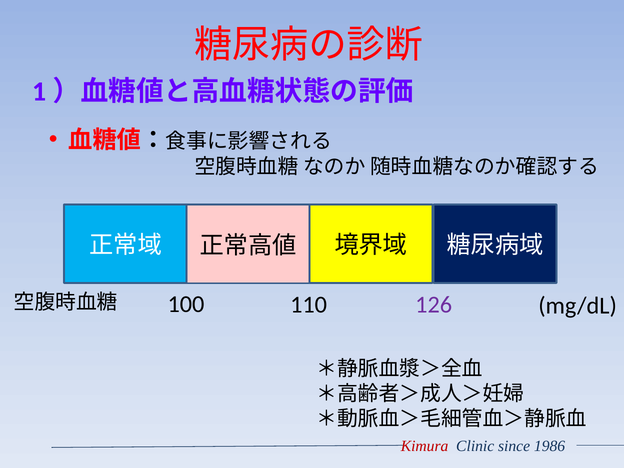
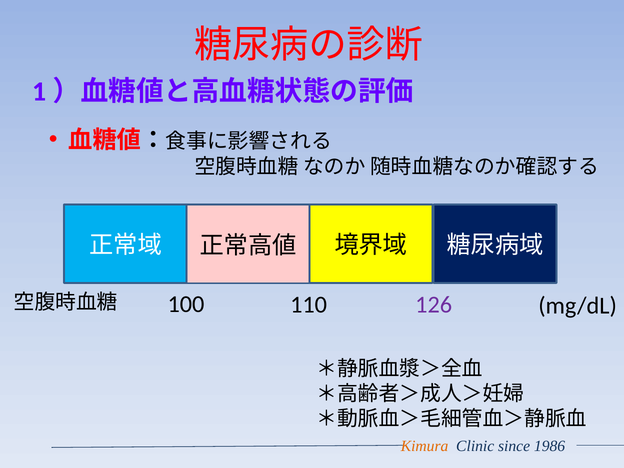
Kimura colour: red -> orange
